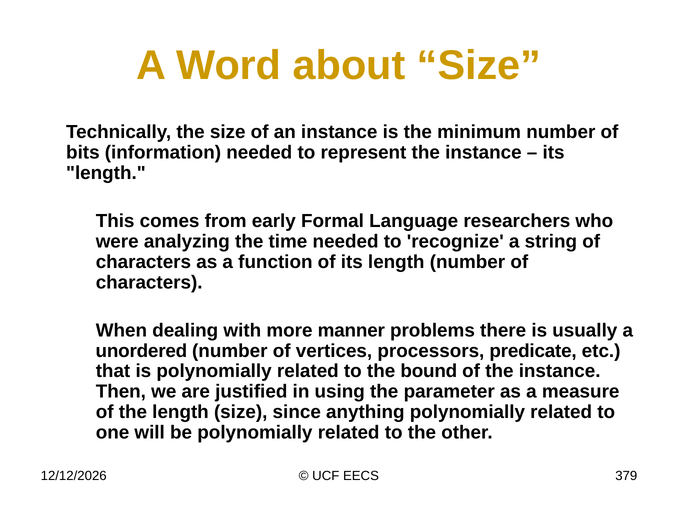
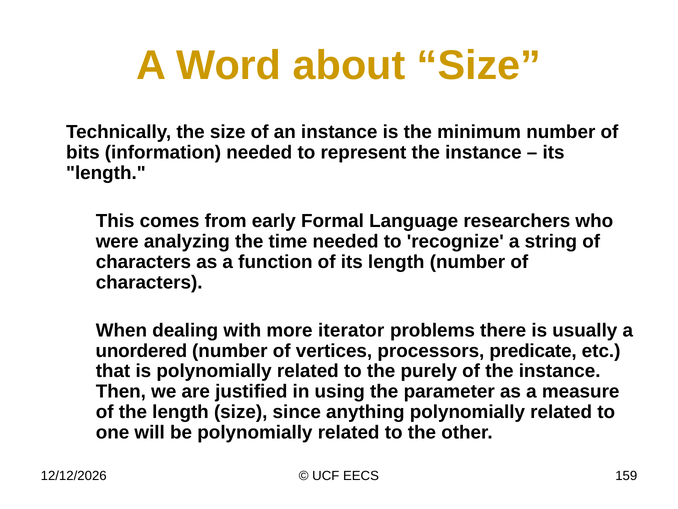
manner: manner -> iterator
bound: bound -> purely
379: 379 -> 159
